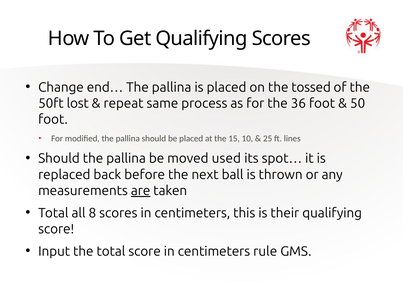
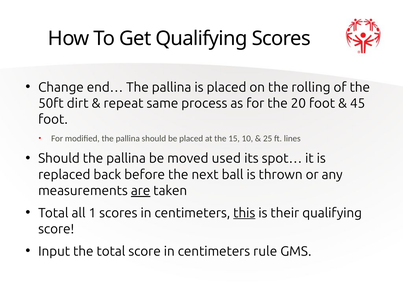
tossed: tossed -> rolling
lost: lost -> dirt
36: 36 -> 20
50: 50 -> 45
8: 8 -> 1
this underline: none -> present
